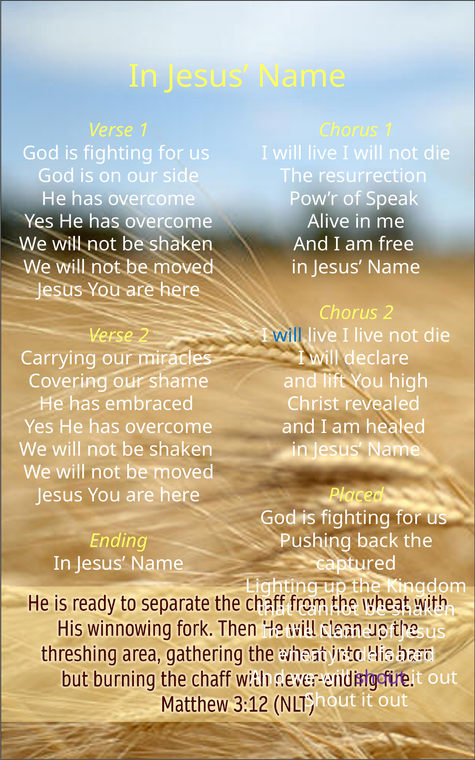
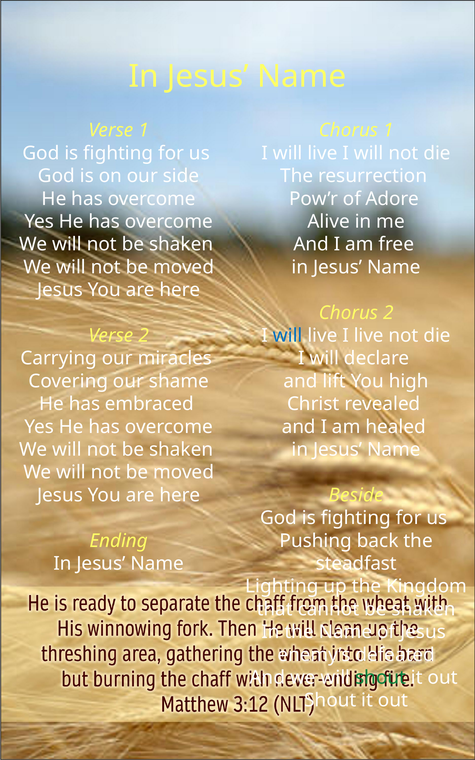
Speak: Speak -> Adore
Placed: Placed -> Beside
captured: captured -> steadfast
shout at (381, 678) colour: purple -> green
